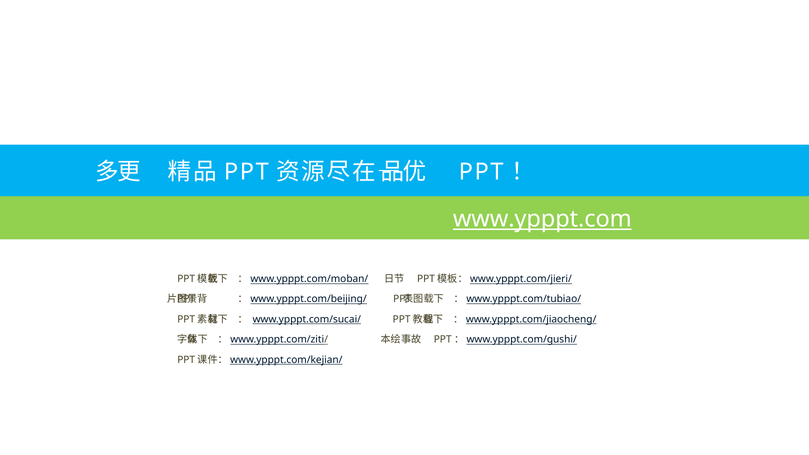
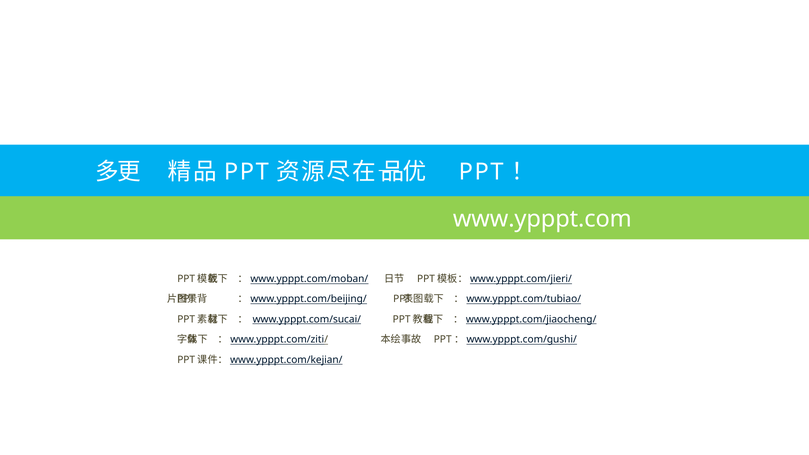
www.ypppt.com underline: present -> none
